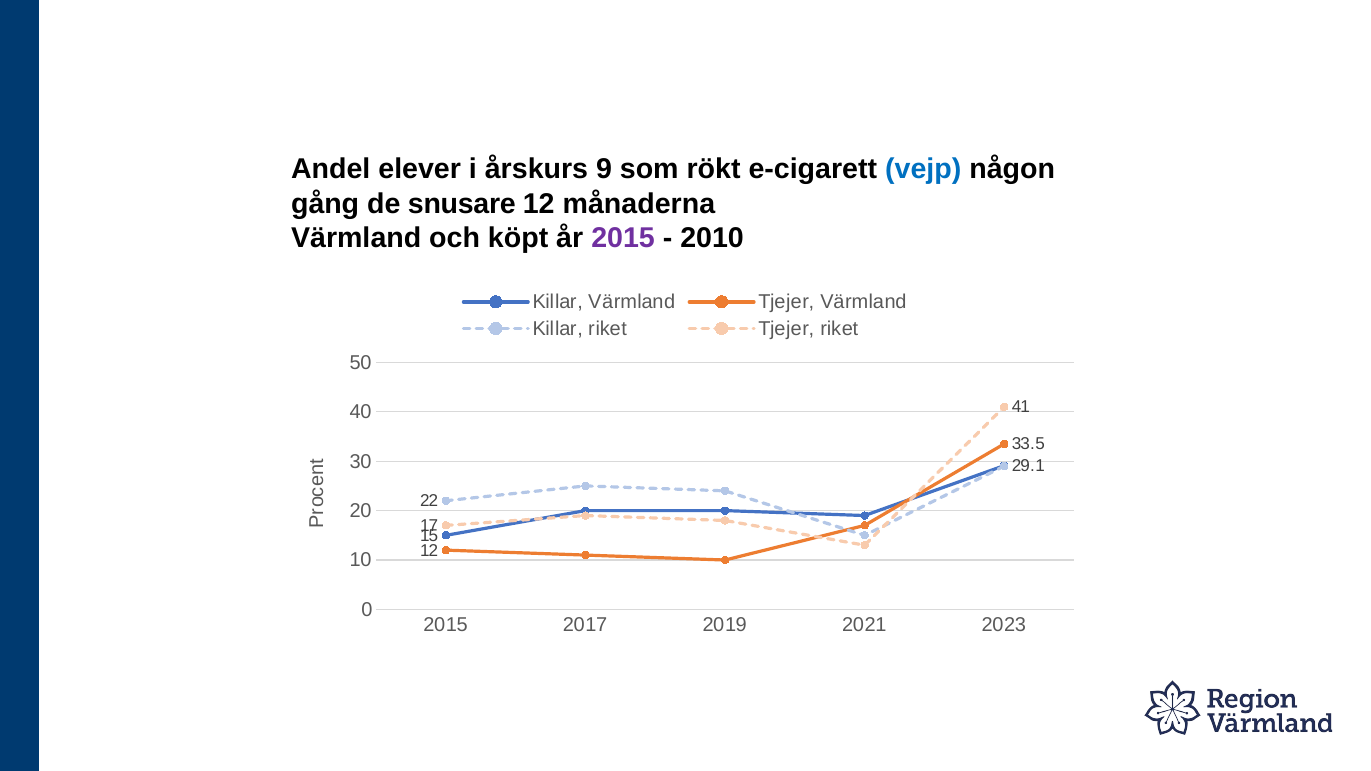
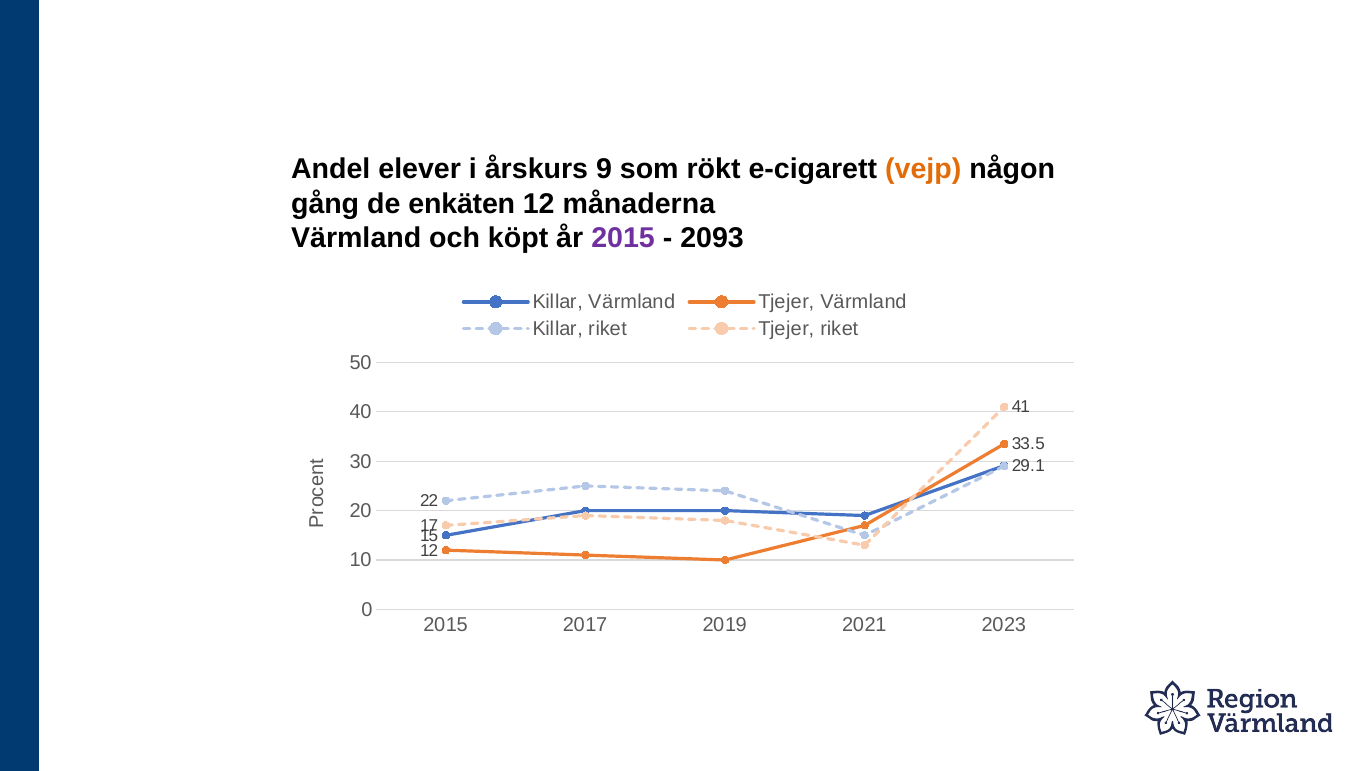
vejp colour: blue -> orange
snusare: snusare -> enkäten
2010: 2010 -> 2093
